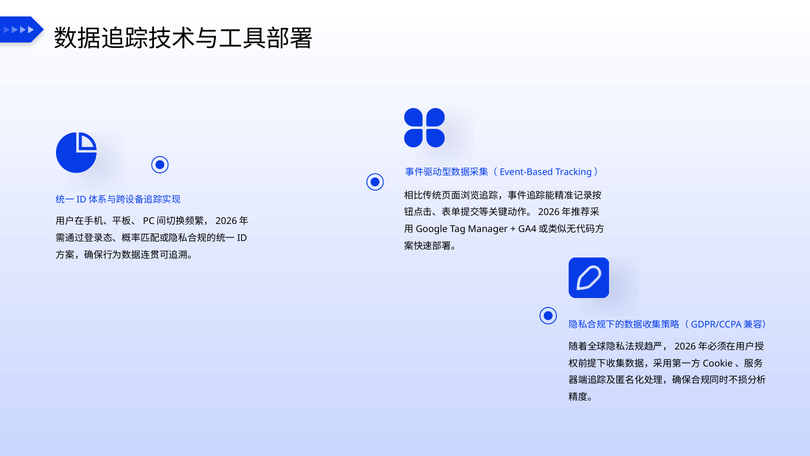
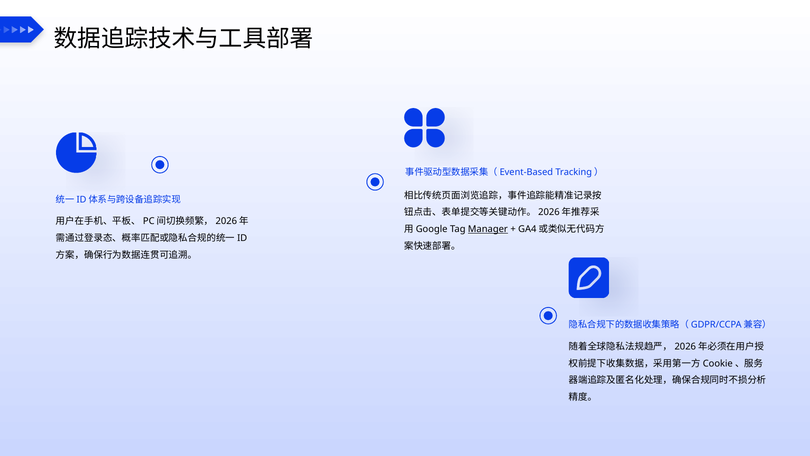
Manager underline: none -> present
